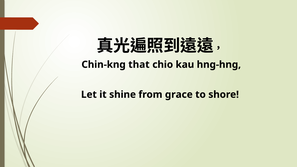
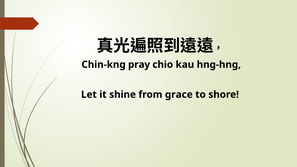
that: that -> pray
